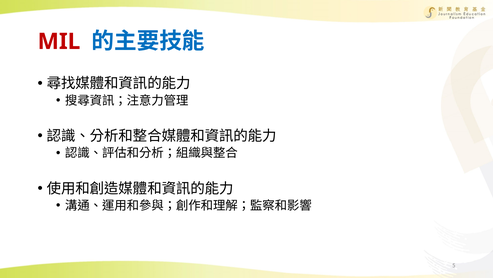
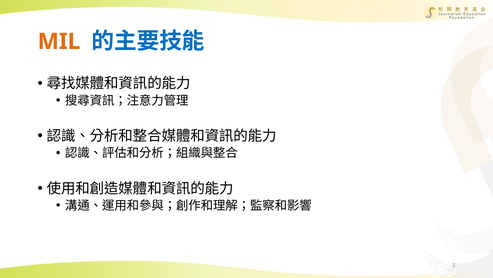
MIL colour: red -> orange
